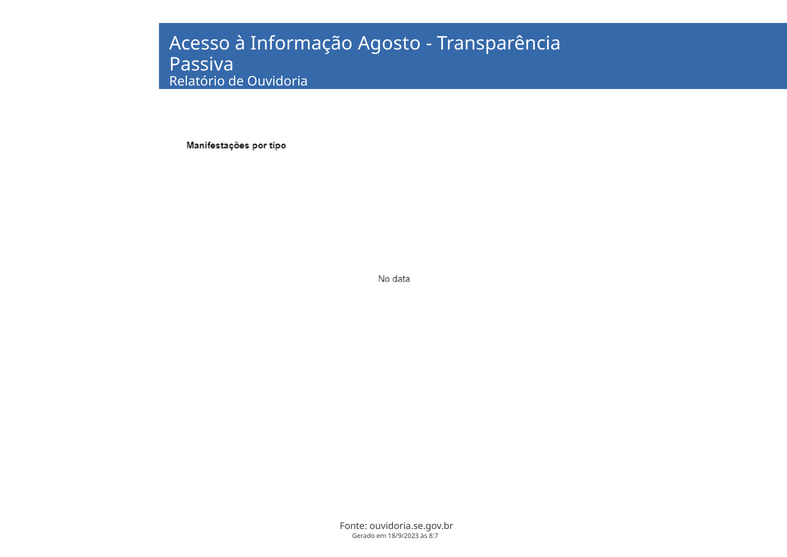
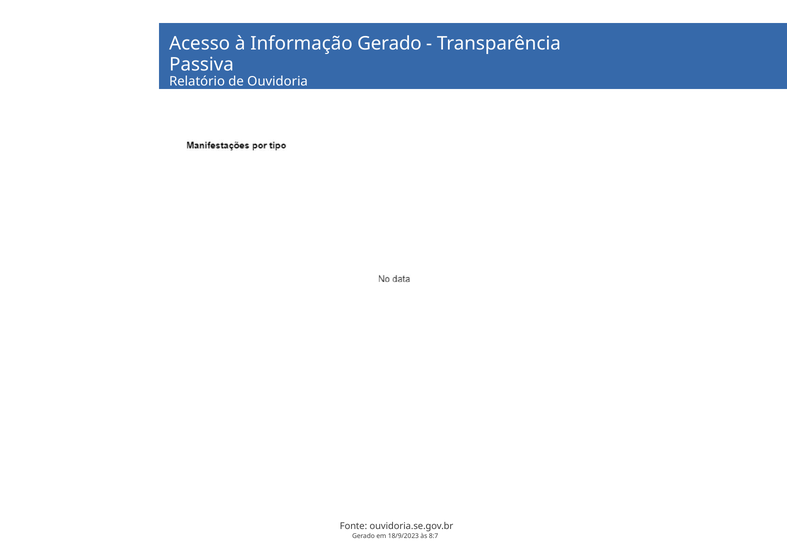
Informação Agosto: Agosto -> Gerado
